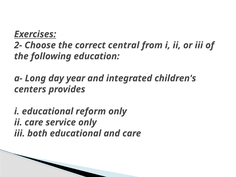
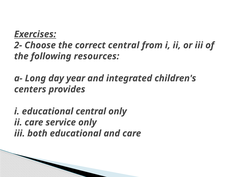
education: education -> resources
educational reform: reform -> central
